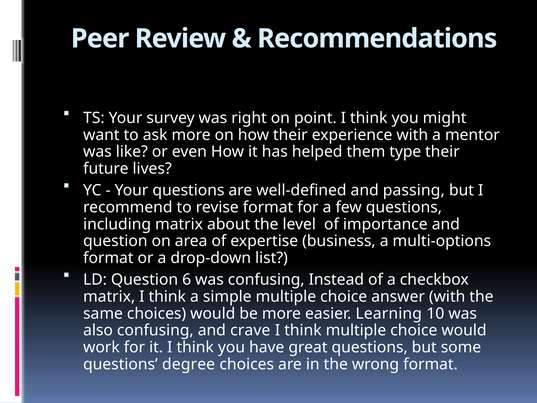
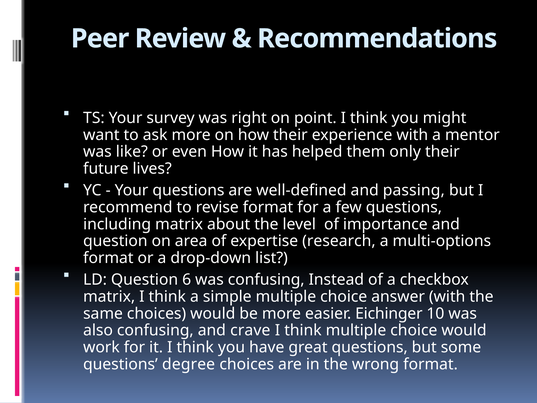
type: type -> only
business: business -> research
Learning: Learning -> Eichinger
